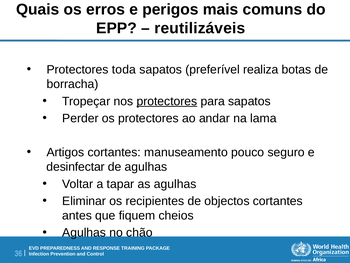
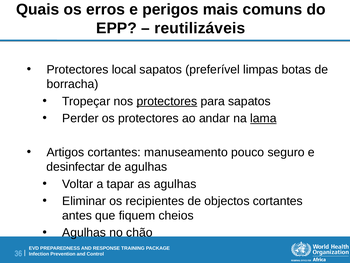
toda: toda -> local
realiza: realiza -> limpas
lama underline: none -> present
